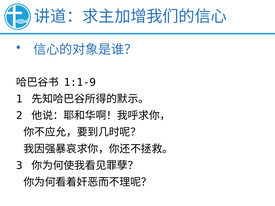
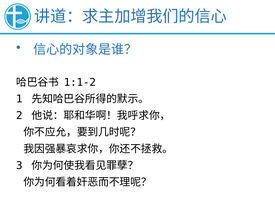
1:1-9: 1:1-9 -> 1:1-2
